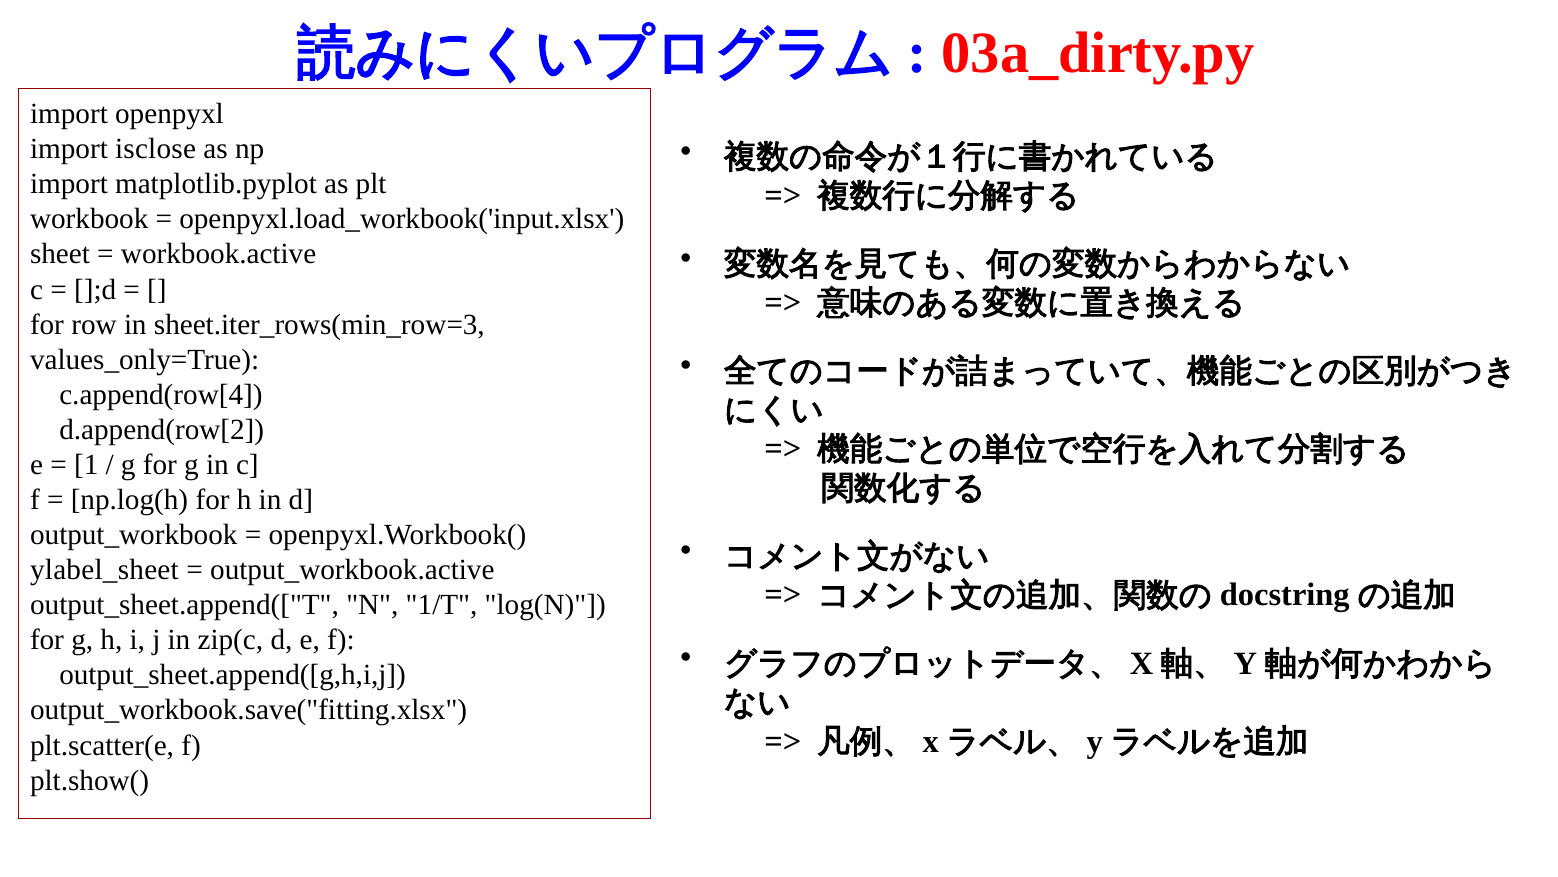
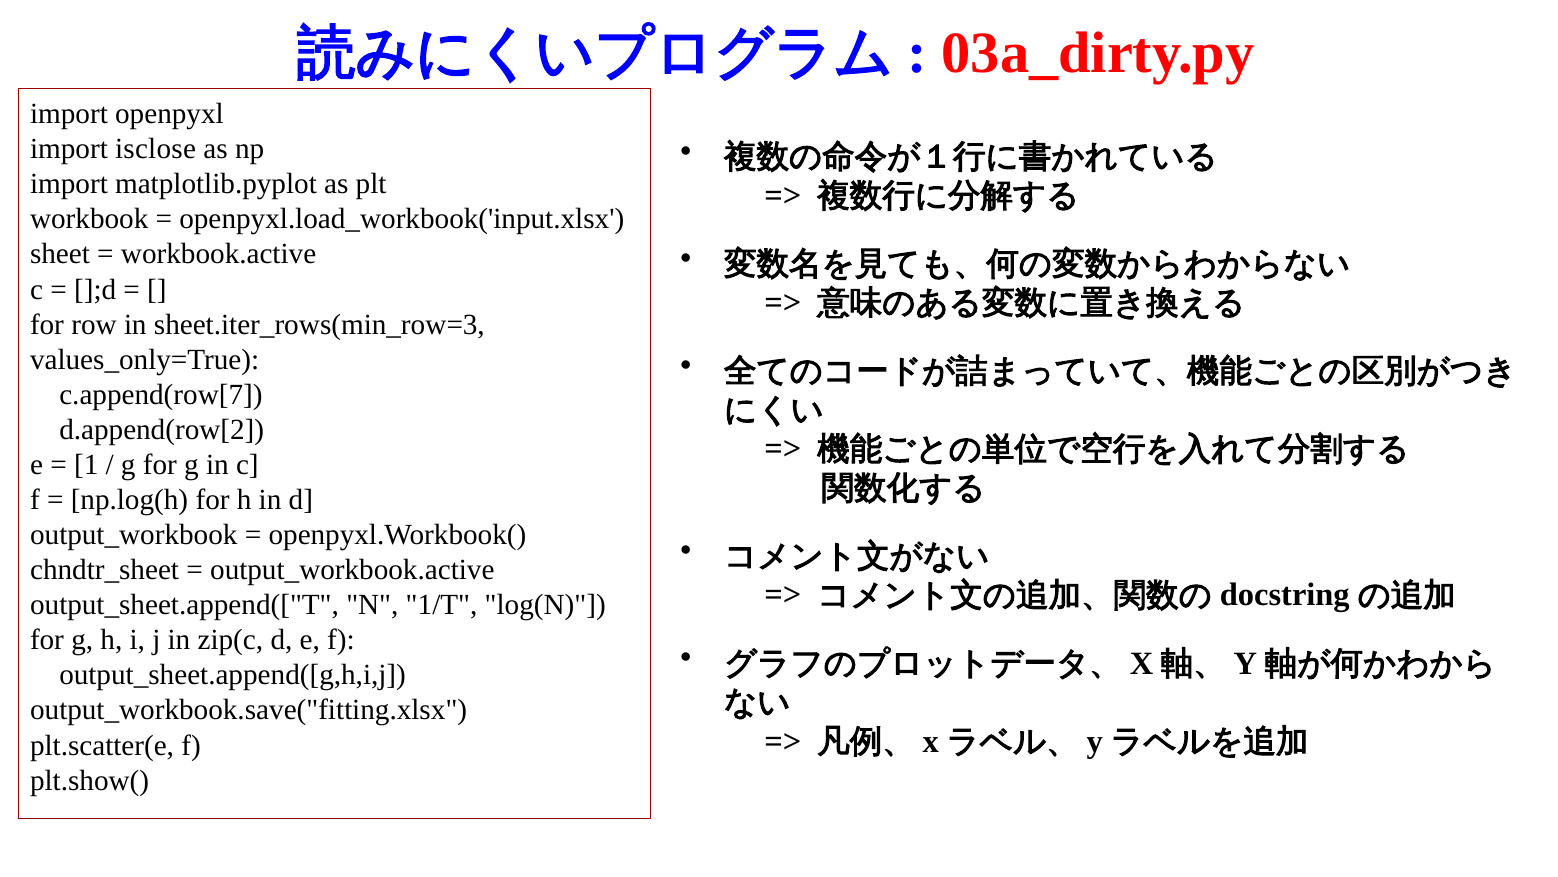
c.append(row[4: c.append(row[4 -> c.append(row[7
ylabel_sheet: ylabel_sheet -> chndtr_sheet
